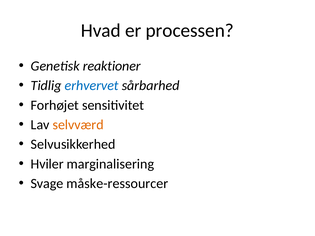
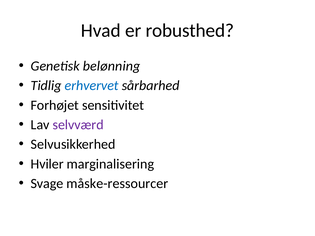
processen: processen -> robusthed
reaktioner: reaktioner -> belønning
selvværd colour: orange -> purple
